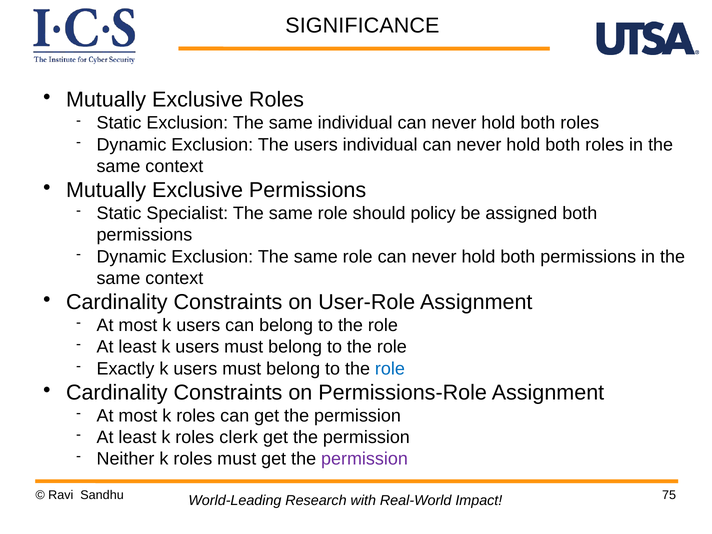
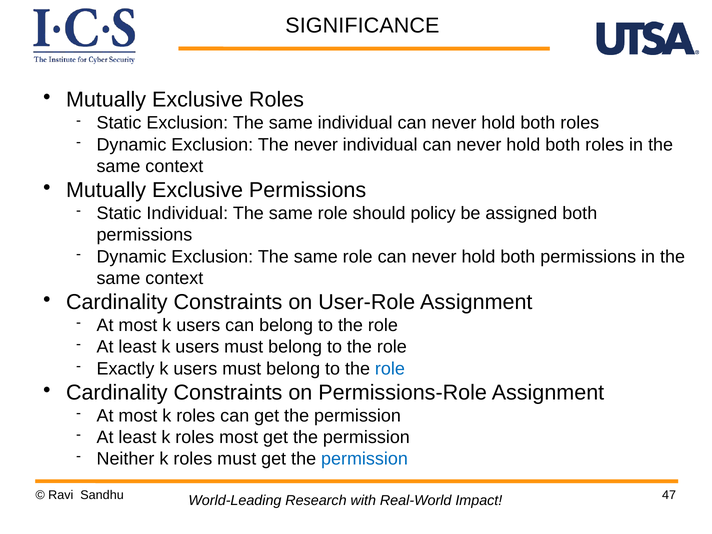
The users: users -> never
Static Specialist: Specialist -> Individual
roles clerk: clerk -> most
permission at (364, 459) colour: purple -> blue
75: 75 -> 47
